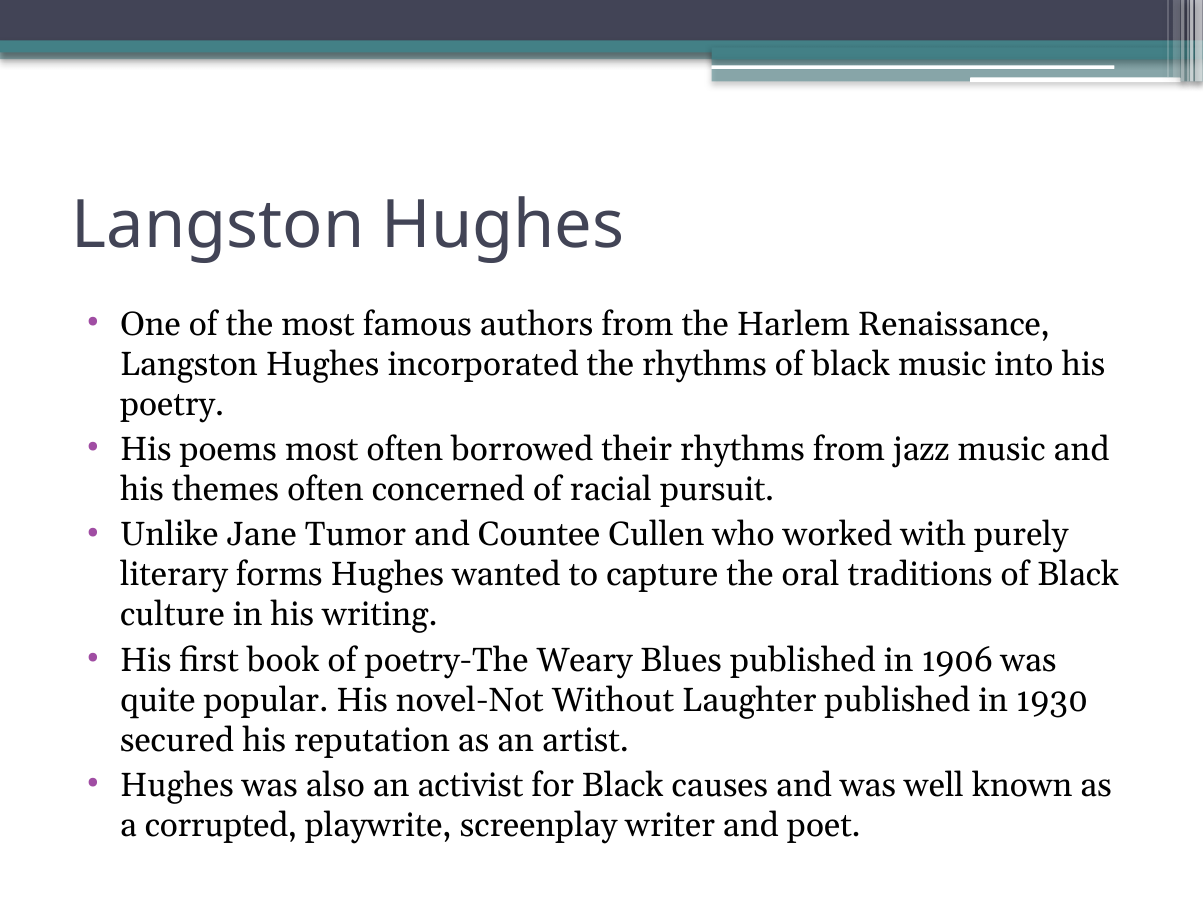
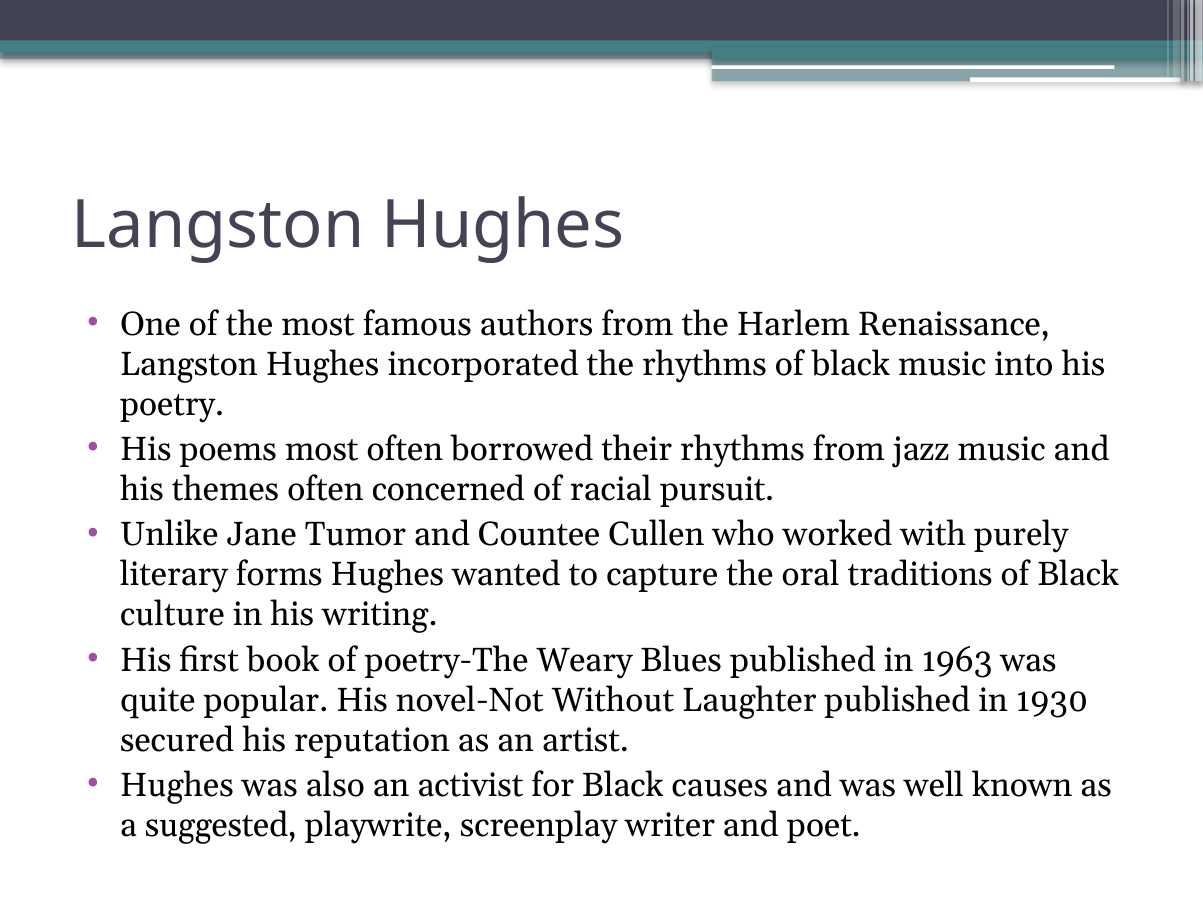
1906: 1906 -> 1963
corrupted: corrupted -> suggested
